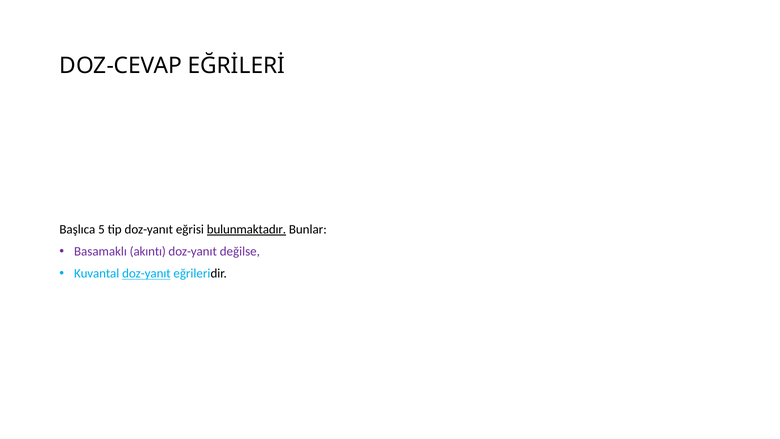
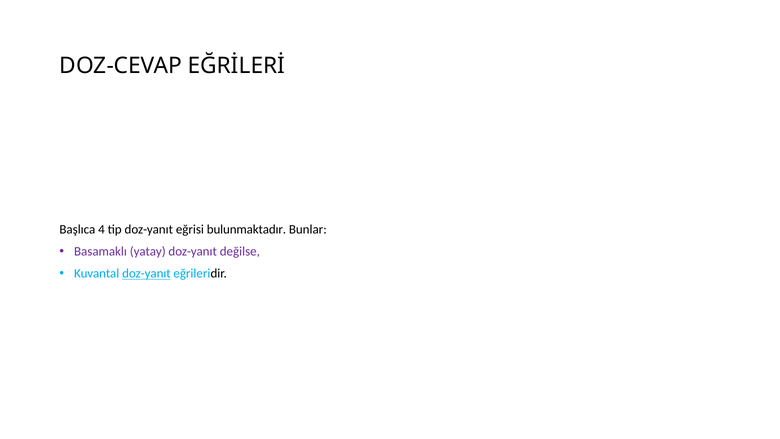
5: 5 -> 4
bulunmaktadır underline: present -> none
akıntı: akıntı -> yatay
